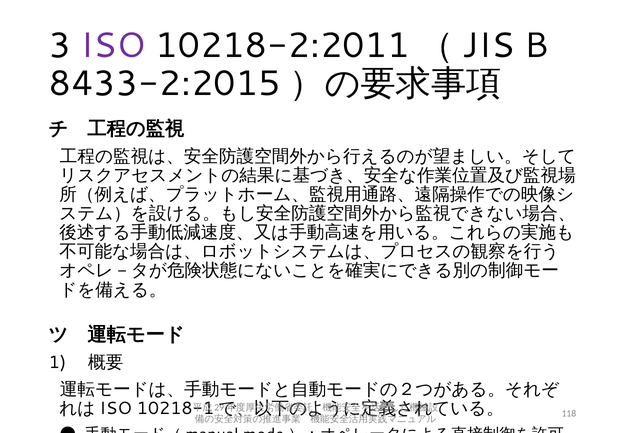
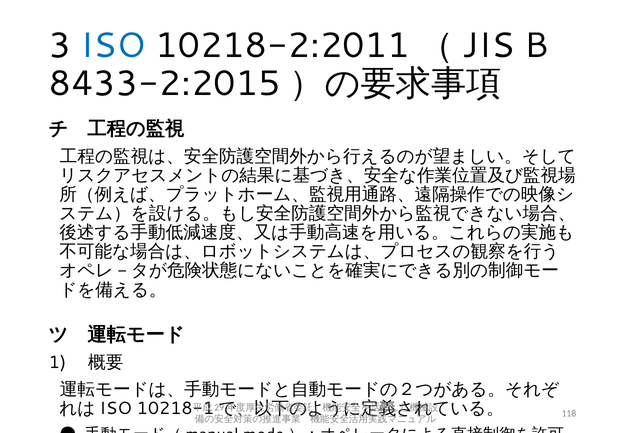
ISO colour: purple -> blue
